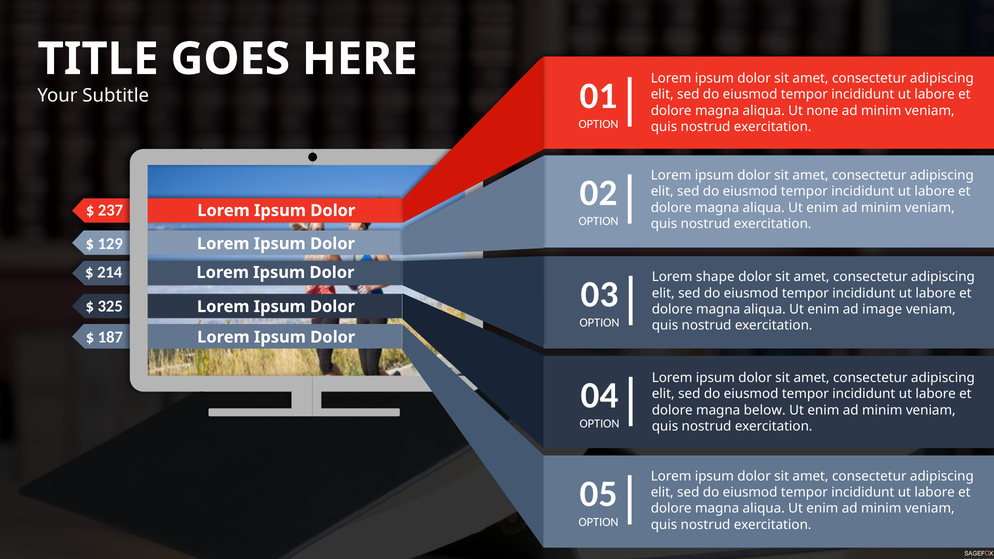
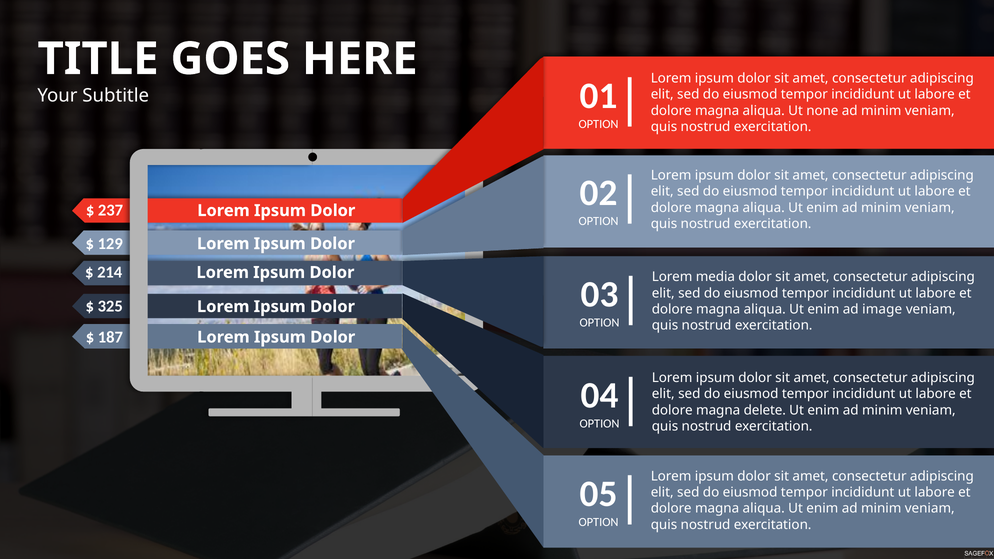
shape: shape -> media
below: below -> delete
